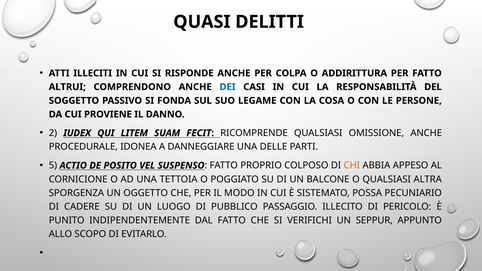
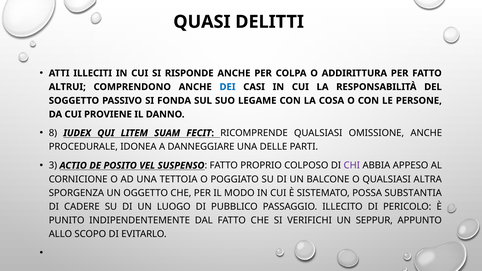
2: 2 -> 8
5: 5 -> 3
CHI colour: orange -> purple
PECUNIARIO: PECUNIARIO -> SUBSTANTIA
